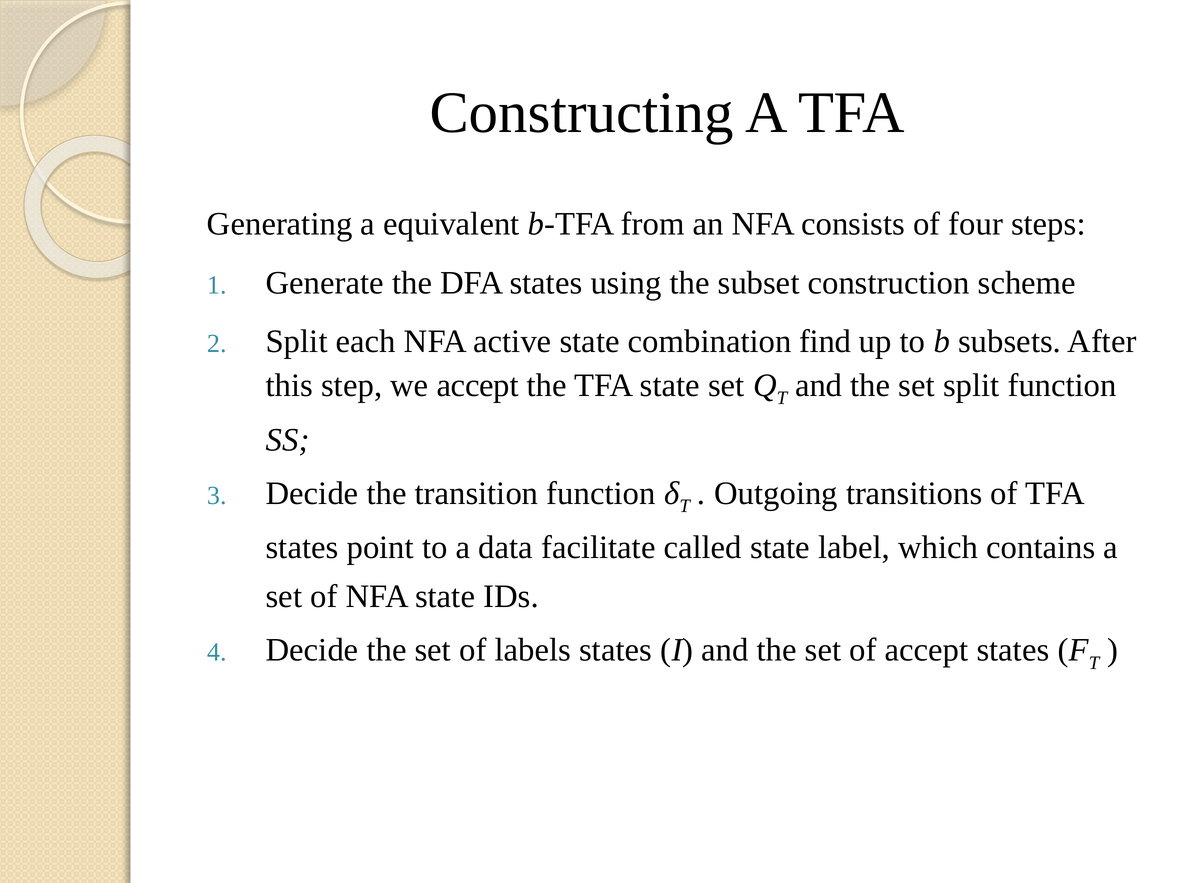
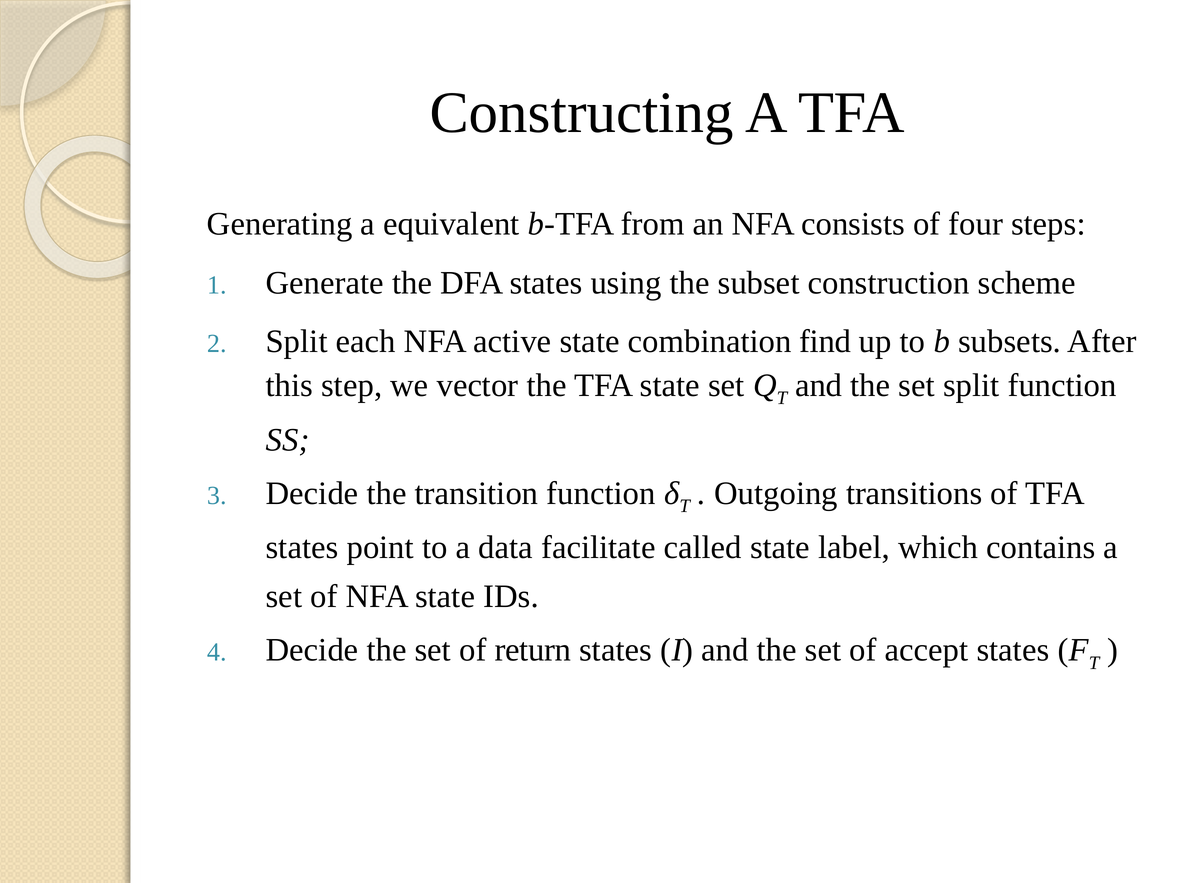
we accept: accept -> vector
labels: labels -> return
